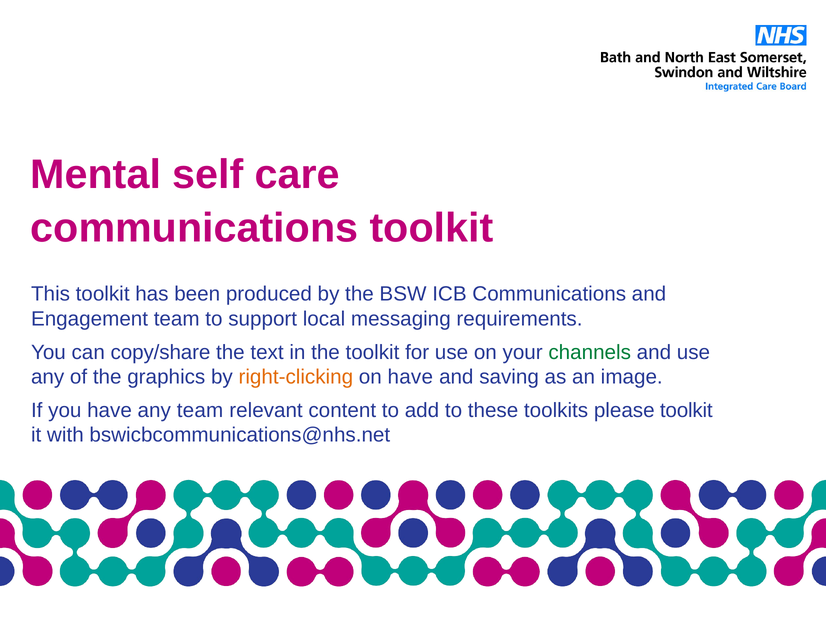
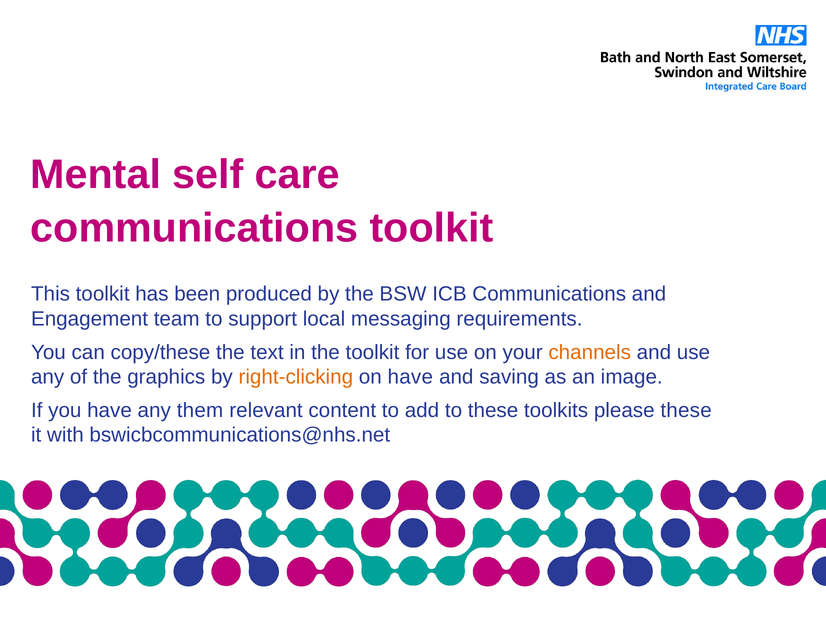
copy/share: copy/share -> copy/these
channels colour: green -> orange
any team: team -> them
please toolkit: toolkit -> these
